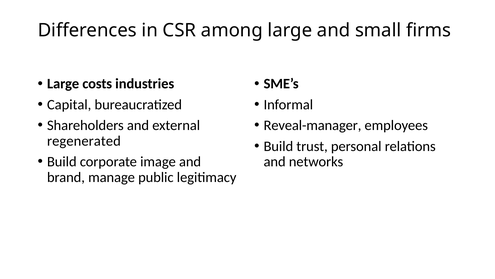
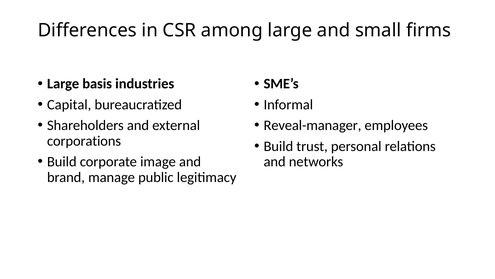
costs: costs -> basis
regenerated: regenerated -> corporations
